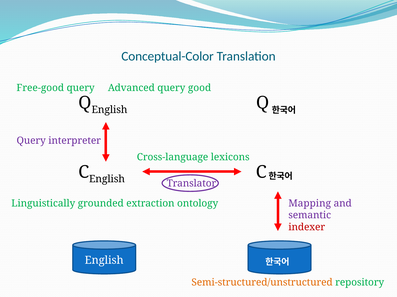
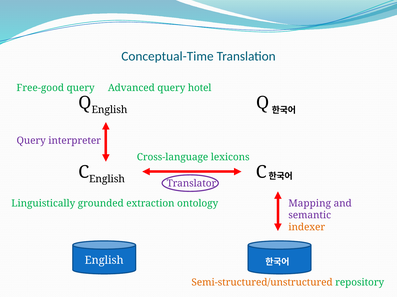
Conceptual-Color: Conceptual-Color -> Conceptual-Time
good: good -> hotel
indexer colour: red -> orange
